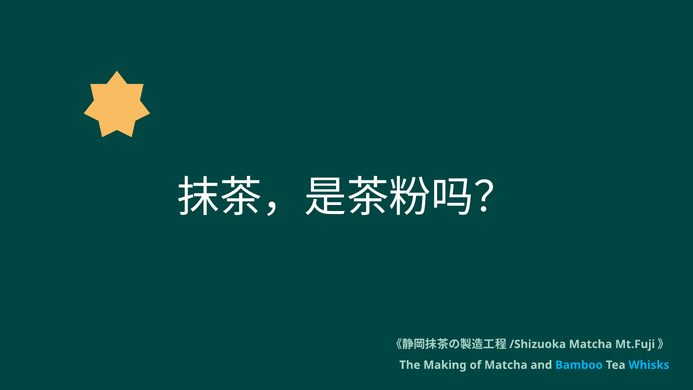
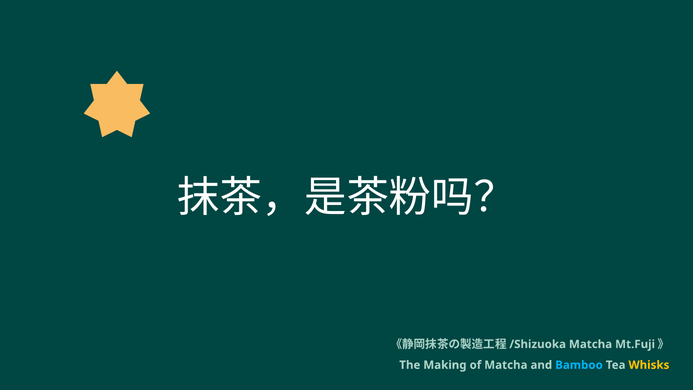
Whisks colour: light blue -> yellow
